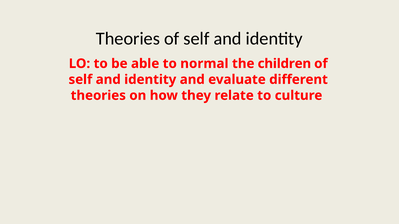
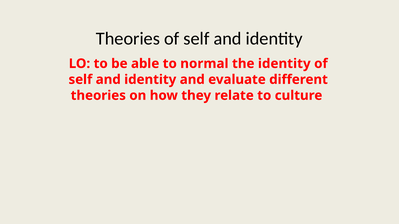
the children: children -> identity
